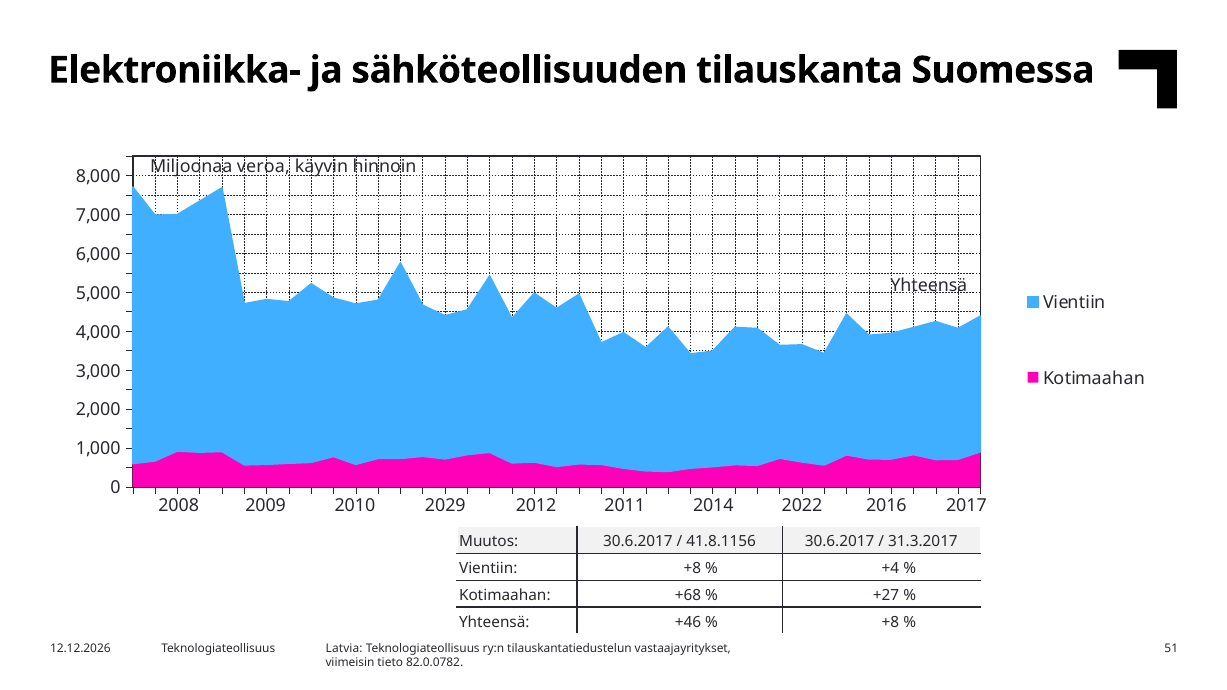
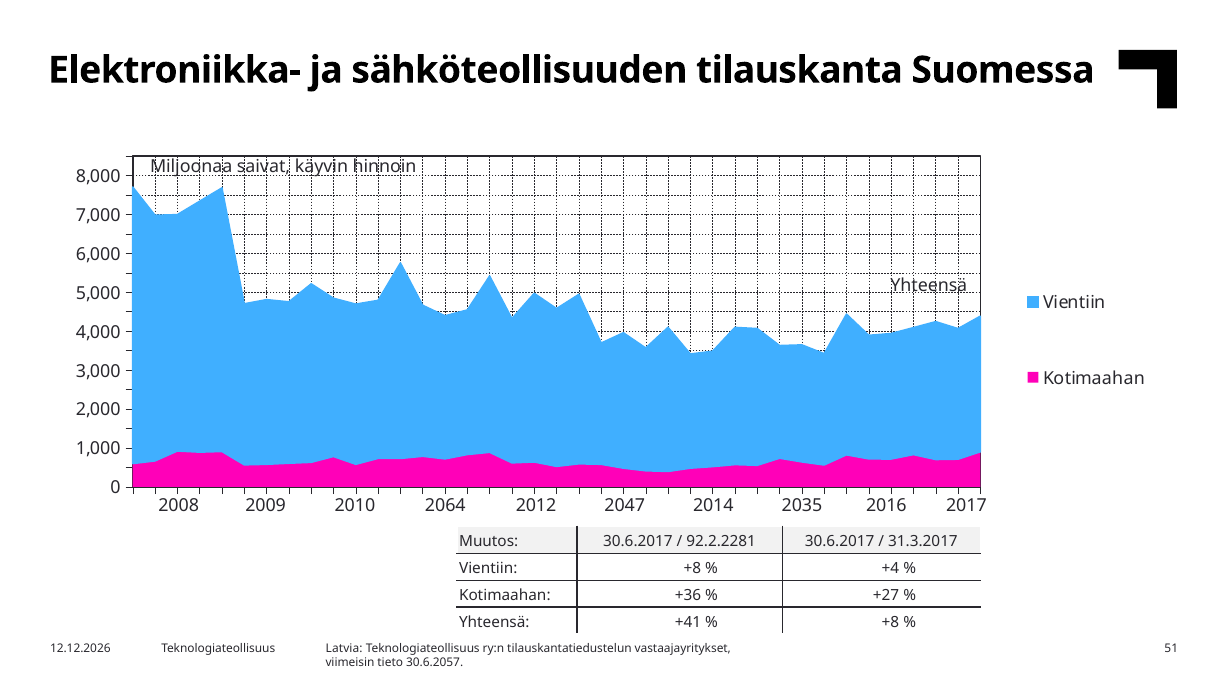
veroa: veroa -> saivat
2029: 2029 -> 2064
2011: 2011 -> 2047
2022: 2022 -> 2035
41.8.1156: 41.8.1156 -> 92.2.2281
+68: +68 -> +36
+46: +46 -> +41
82.0.0782: 82.0.0782 -> 30.6.2057
